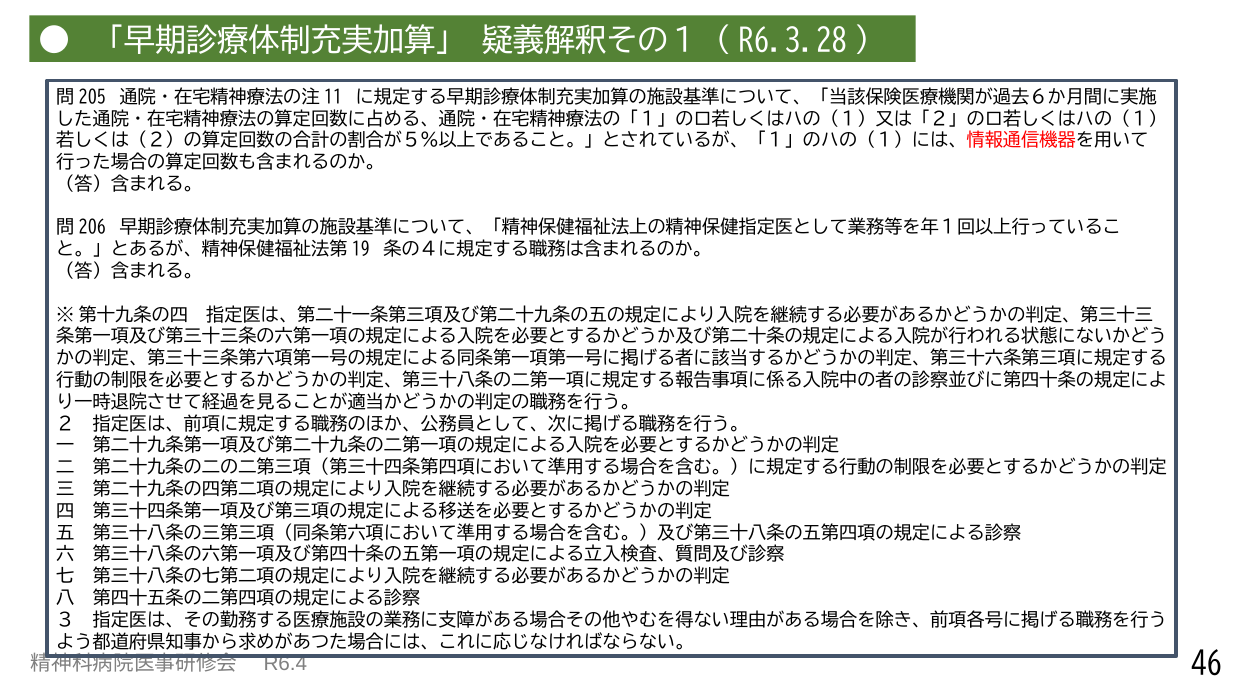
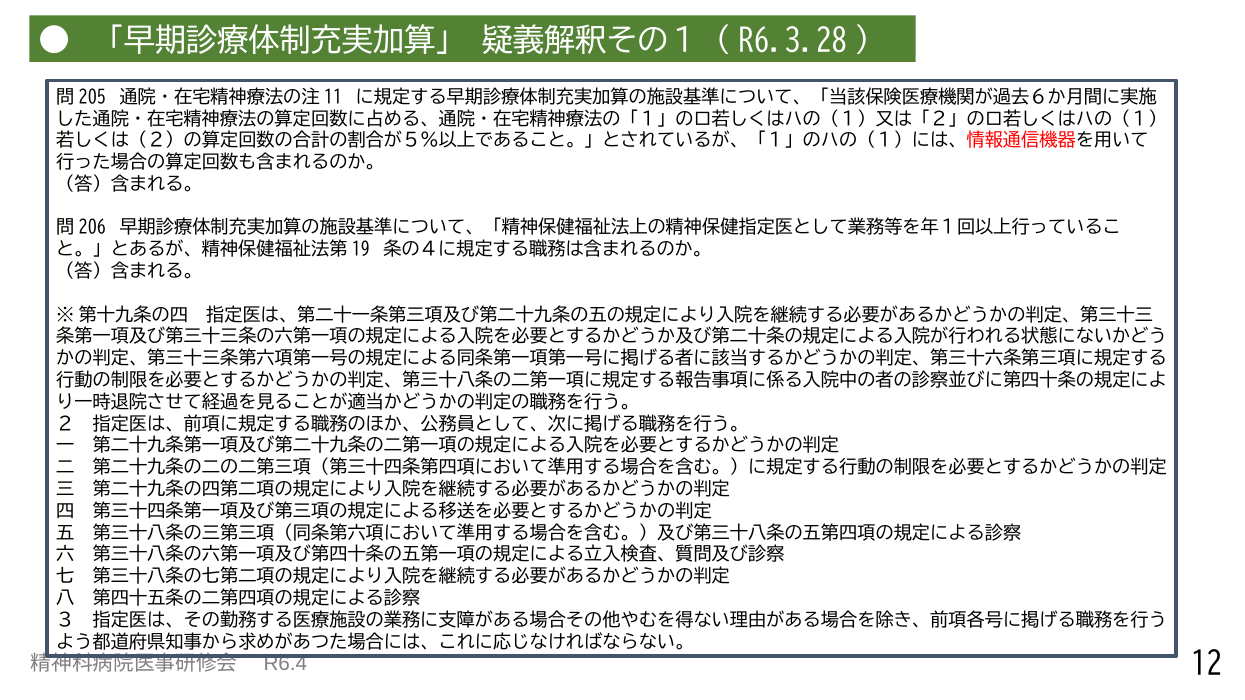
46: 46 -> 12
